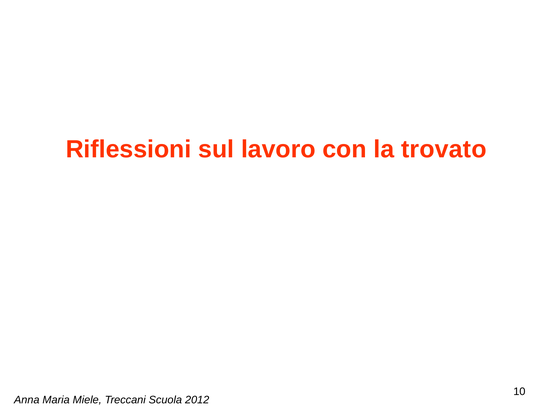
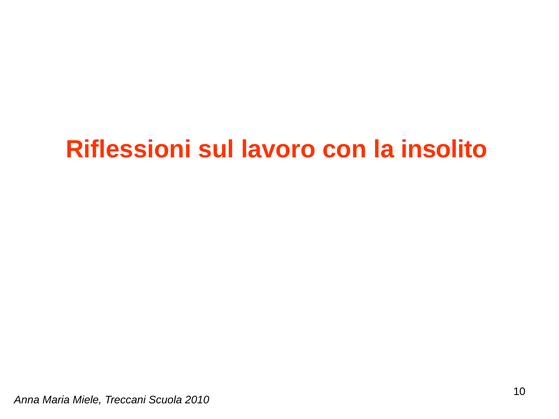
trovato: trovato -> insolito
2012: 2012 -> 2010
